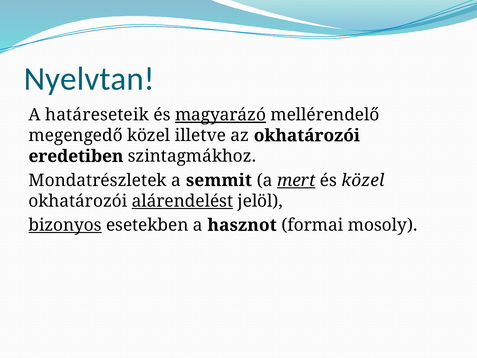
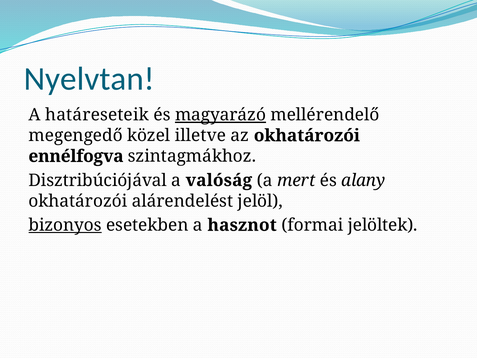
eredetiben: eredetiben -> ennélfogva
Mondatrészletek: Mondatrészletek -> Disztribúciójával
semmit: semmit -> valóság
mert underline: present -> none
és közel: közel -> alany
alárendelést underline: present -> none
mosoly: mosoly -> jelöltek
